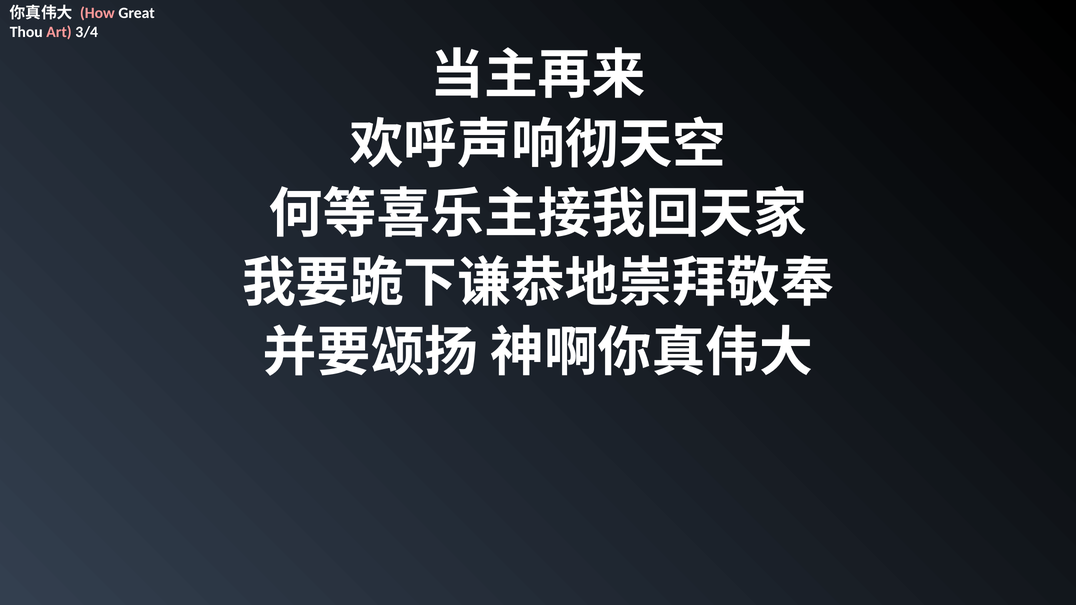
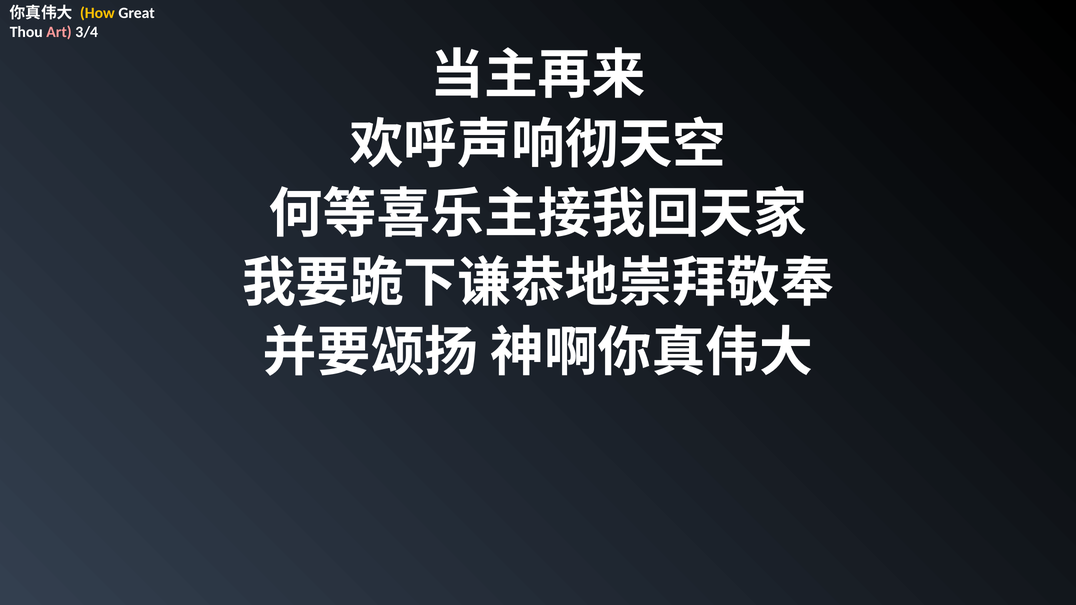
How colour: pink -> yellow
